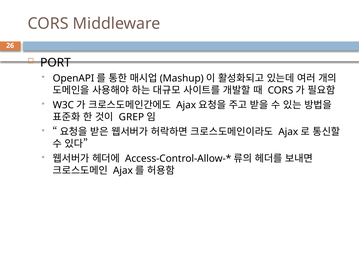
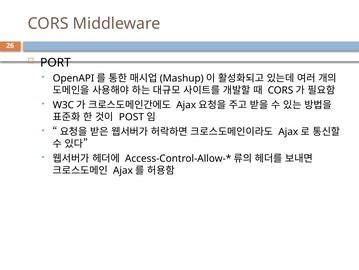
GREP: GREP -> POST
